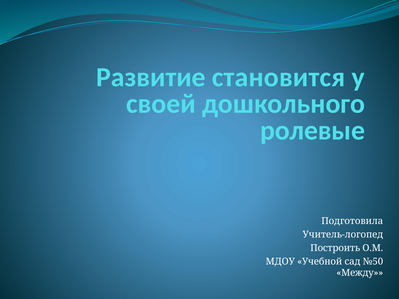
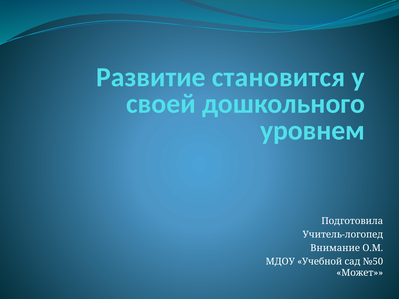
ролевые: ролевые -> уровнем
Построить: Построить -> Внимание
Между: Между -> Может
